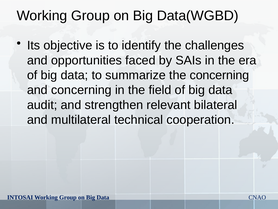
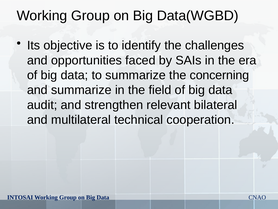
and concerning: concerning -> summarize
